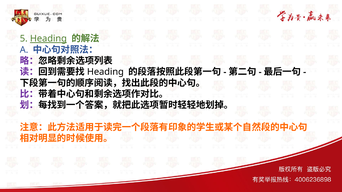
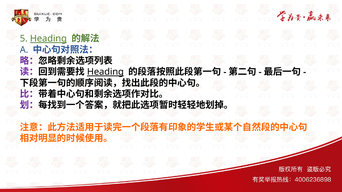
Heading at (105, 72) underline: none -> present
